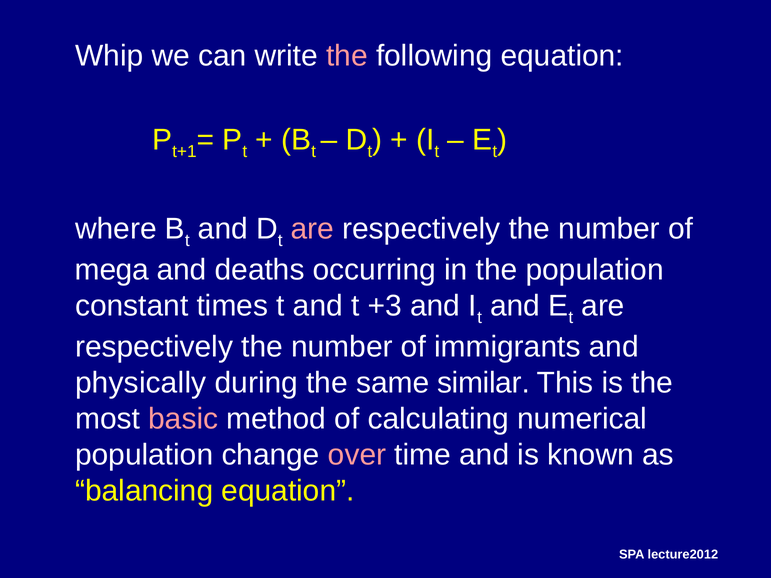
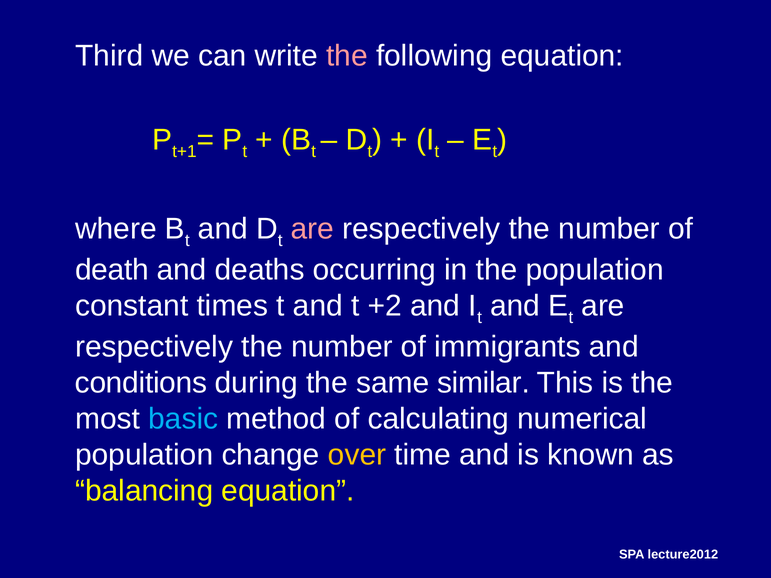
Whip: Whip -> Third
mega: mega -> death
+3: +3 -> +2
physically: physically -> conditions
basic colour: pink -> light blue
over colour: pink -> yellow
